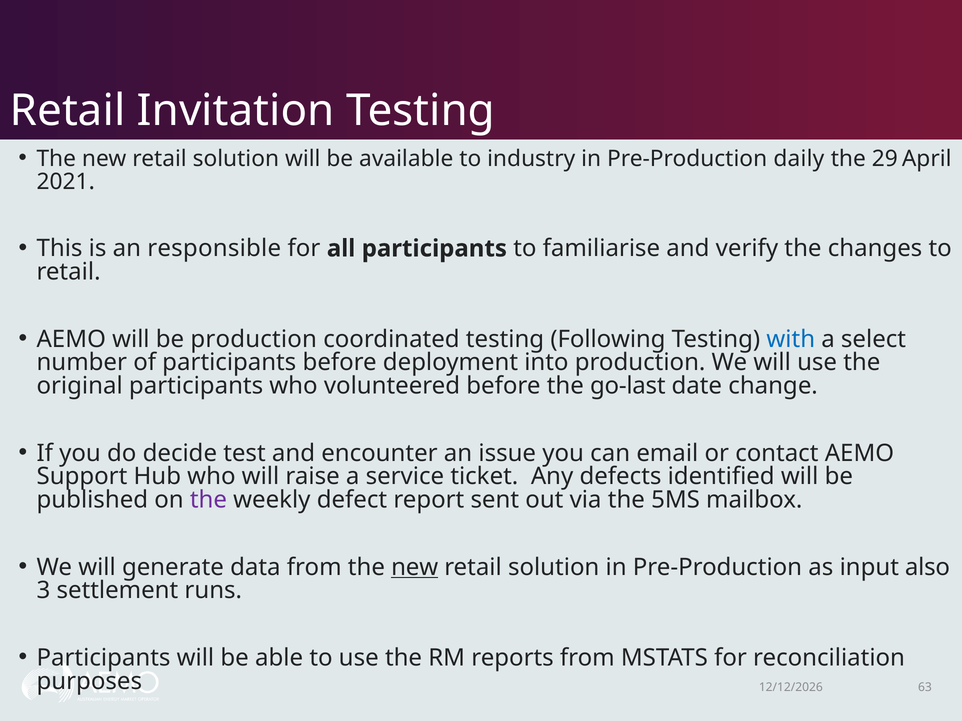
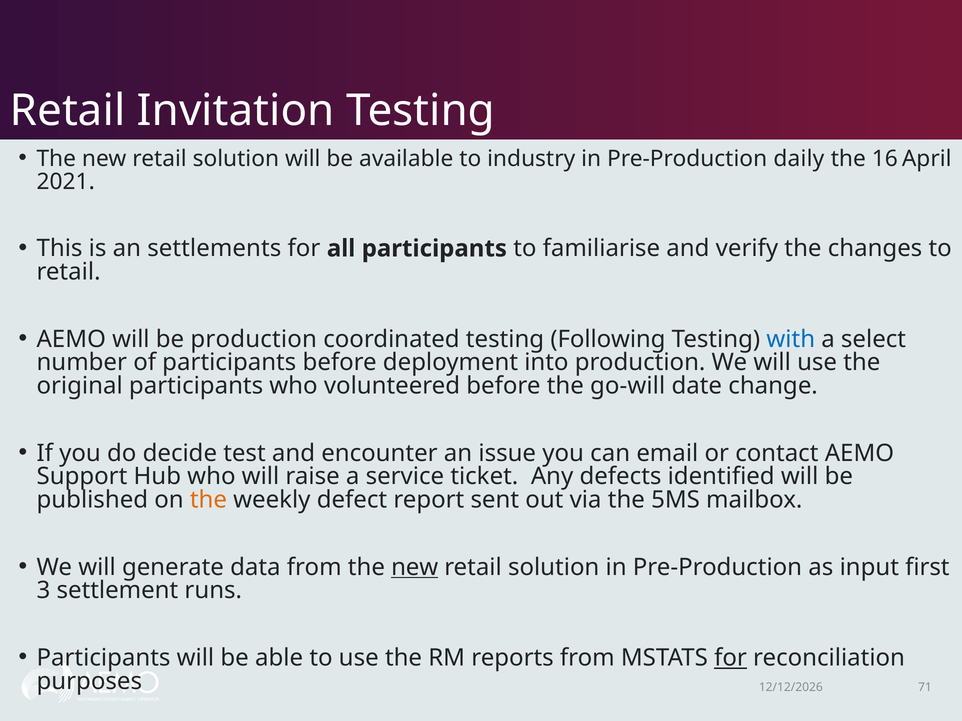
29: 29 -> 16
responsible: responsible -> settlements
go-last: go-last -> go-will
the at (208, 500) colour: purple -> orange
also: also -> first
for at (731, 658) underline: none -> present
63: 63 -> 71
